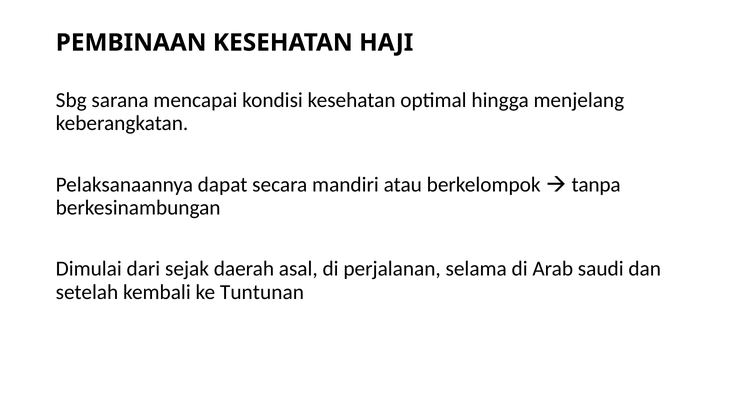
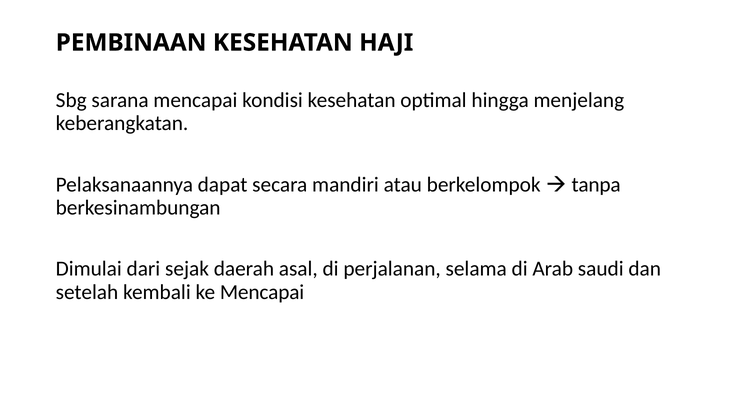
ke Tuntunan: Tuntunan -> Mencapai
